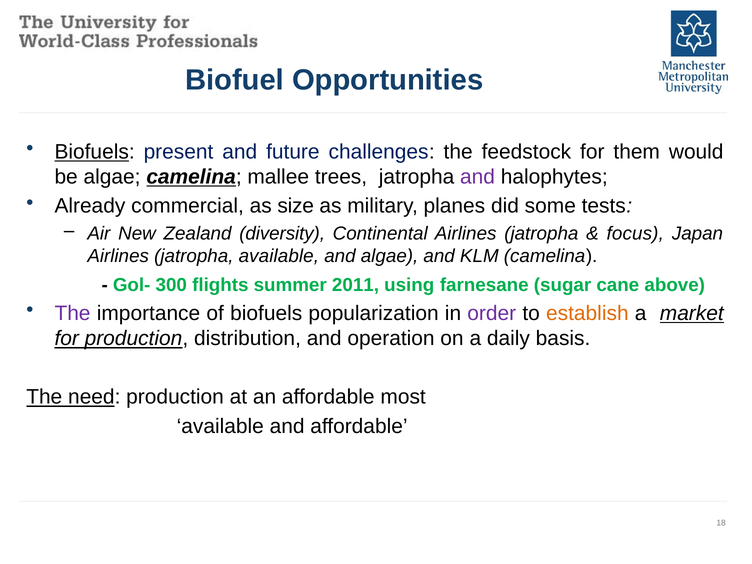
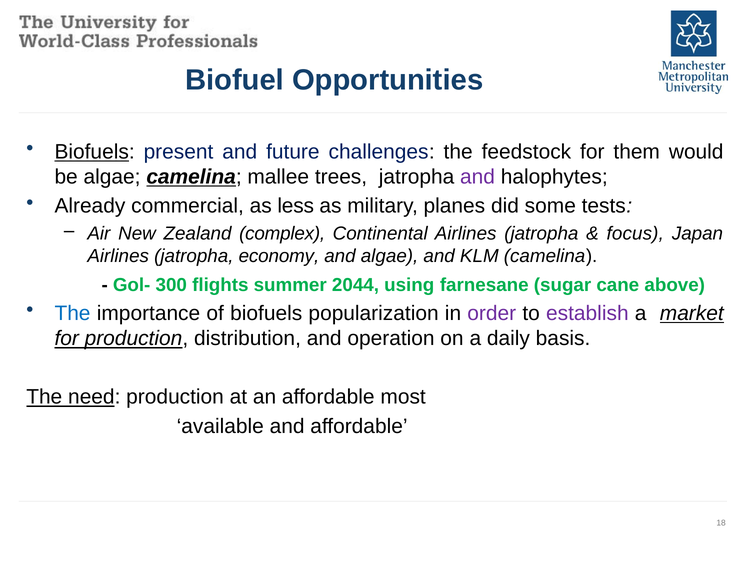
size: size -> less
diversity: diversity -> complex
jatropha available: available -> economy
2011: 2011 -> 2044
The at (73, 313) colour: purple -> blue
establish colour: orange -> purple
